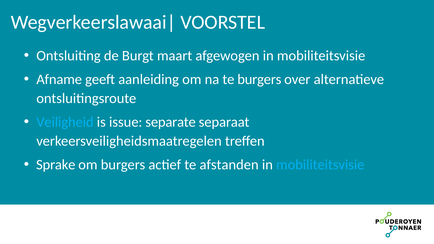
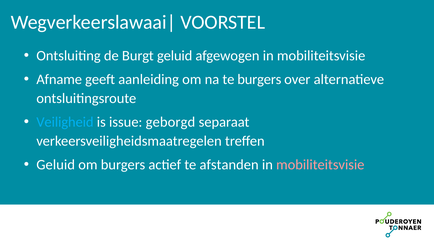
Burgt maart: maart -> geluid
separate: separate -> geborgd
Sprake at (56, 165): Sprake -> Geluid
mobiliteitsvisie at (320, 165) colour: light blue -> pink
